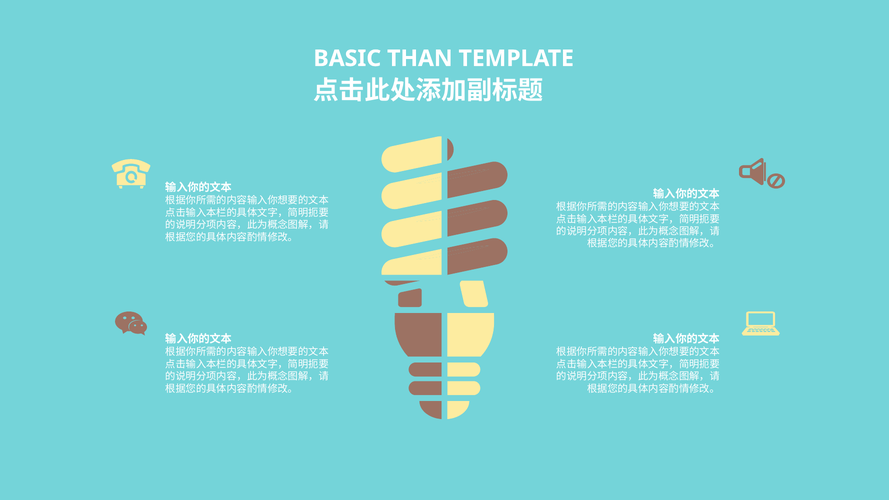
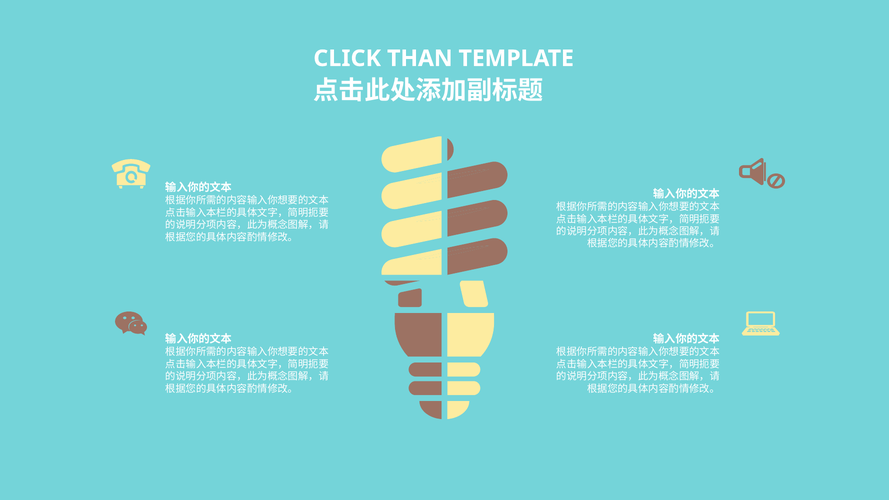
BASIC: BASIC -> CLICK
